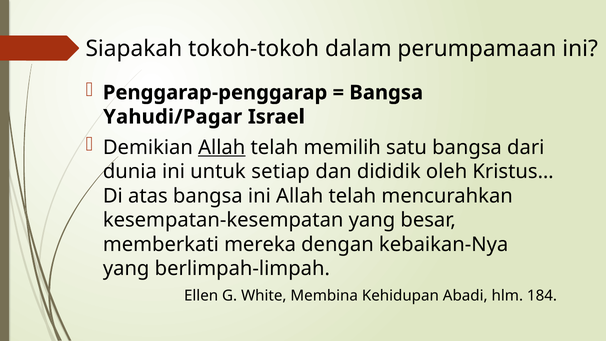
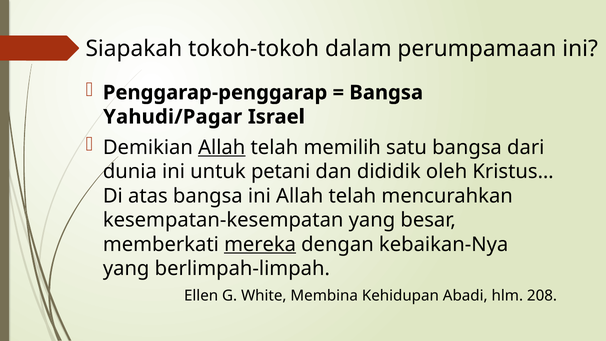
setiap: setiap -> petani
mereka underline: none -> present
184: 184 -> 208
